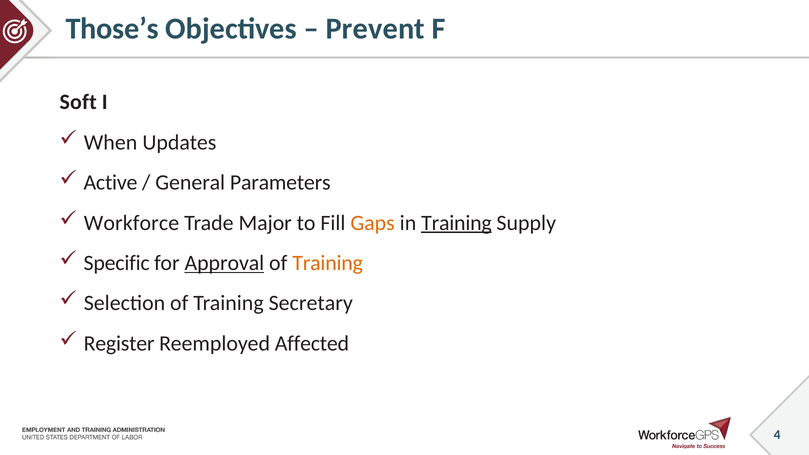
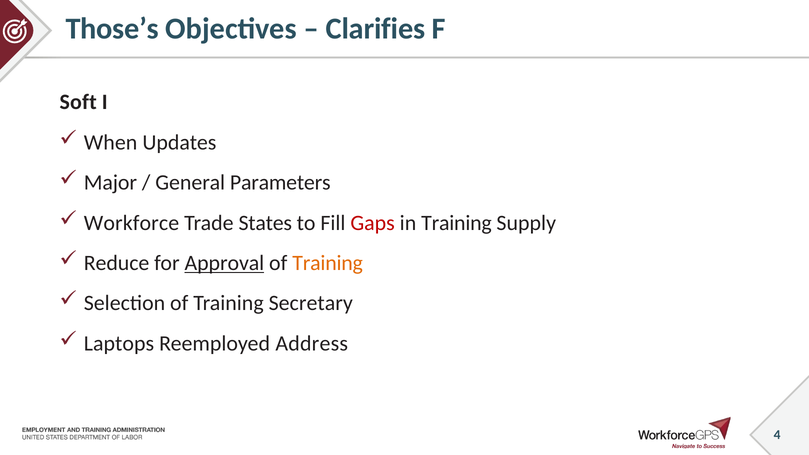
Prevent: Prevent -> Clarifies
Active: Active -> Major
Major: Major -> States
Gaps colour: orange -> red
Training at (456, 223) underline: present -> none
Specific: Specific -> Reduce
Register: Register -> Laptops
Affected: Affected -> Address
